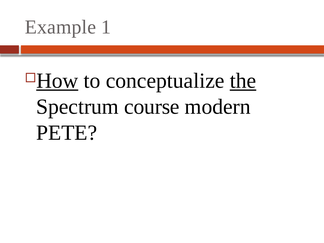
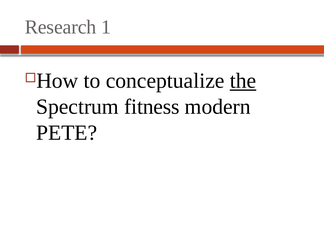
Example: Example -> Research
How underline: present -> none
course: course -> fitness
